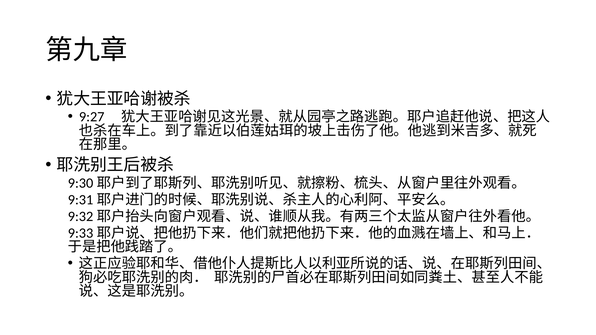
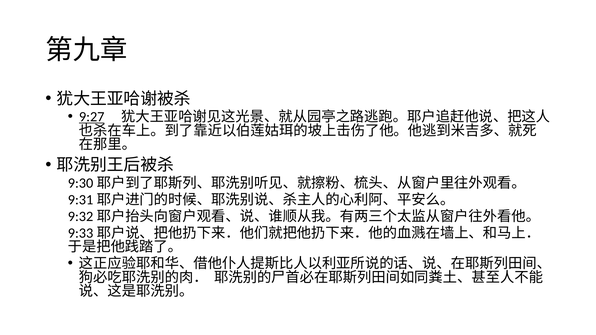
9:27 underline: none -> present
